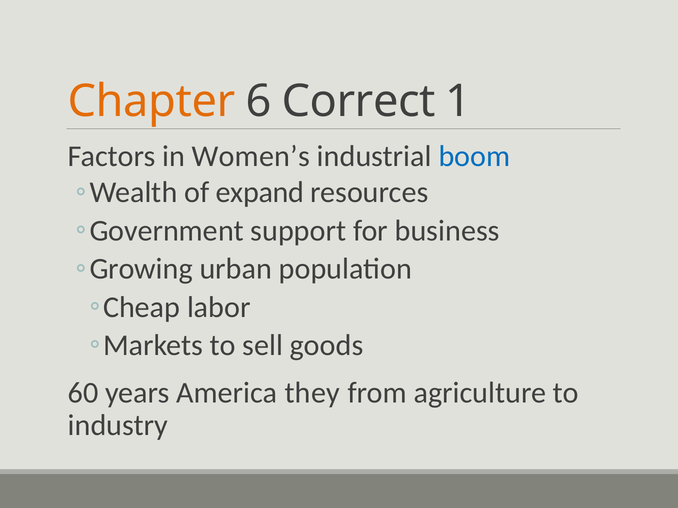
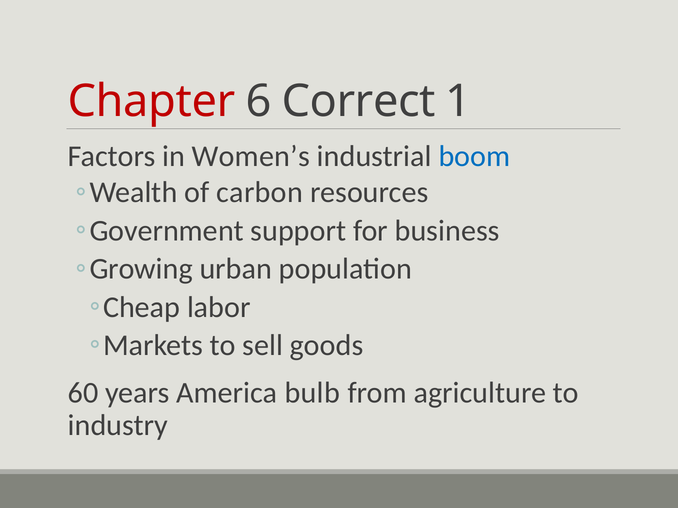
Chapter colour: orange -> red
expand: expand -> carbon
they: they -> bulb
